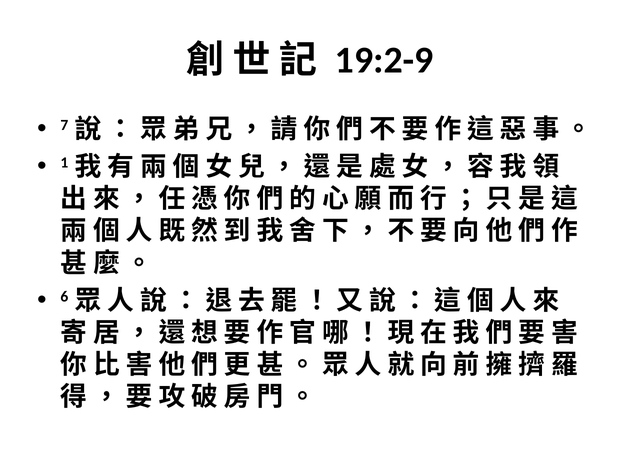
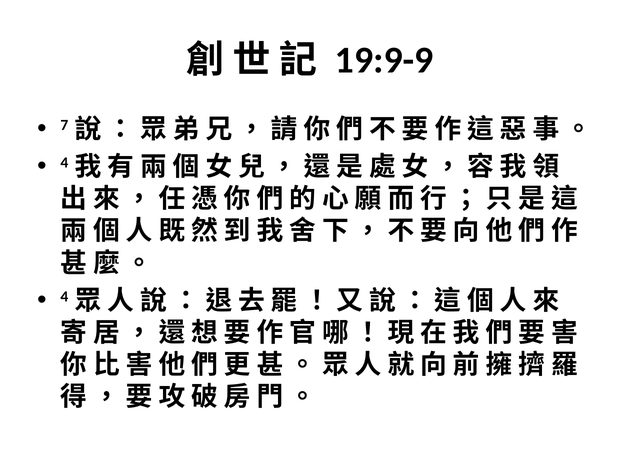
19:2-9: 19:2-9 -> 19:9-9
1 at (64, 163): 1 -> 4
6 at (64, 297): 6 -> 4
